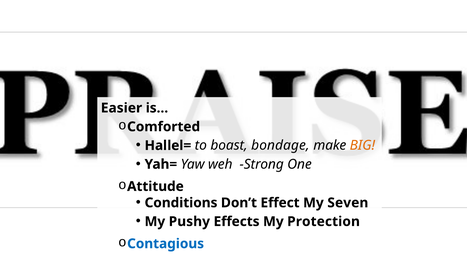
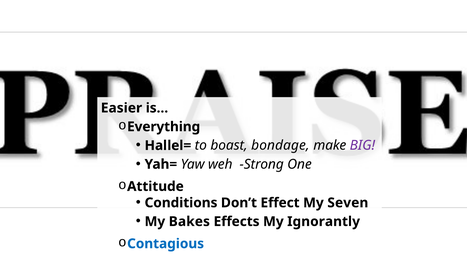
Comforted: Comforted -> Everything
BIG colour: orange -> purple
Pushy: Pushy -> Bakes
Protection: Protection -> Ignorantly
